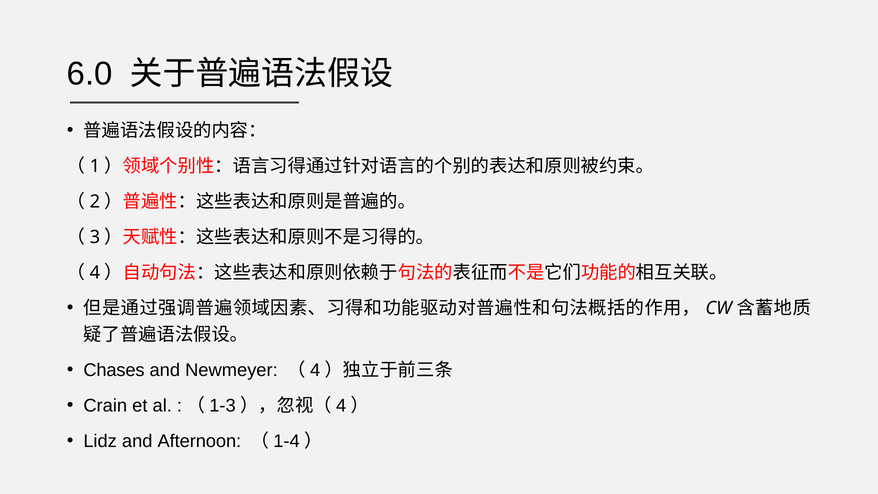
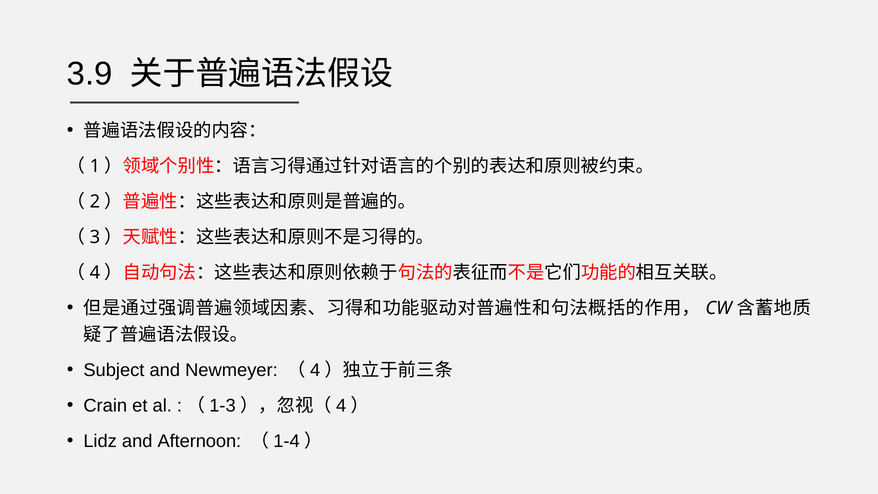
6.0: 6.0 -> 3.9
Chases: Chases -> Subject
